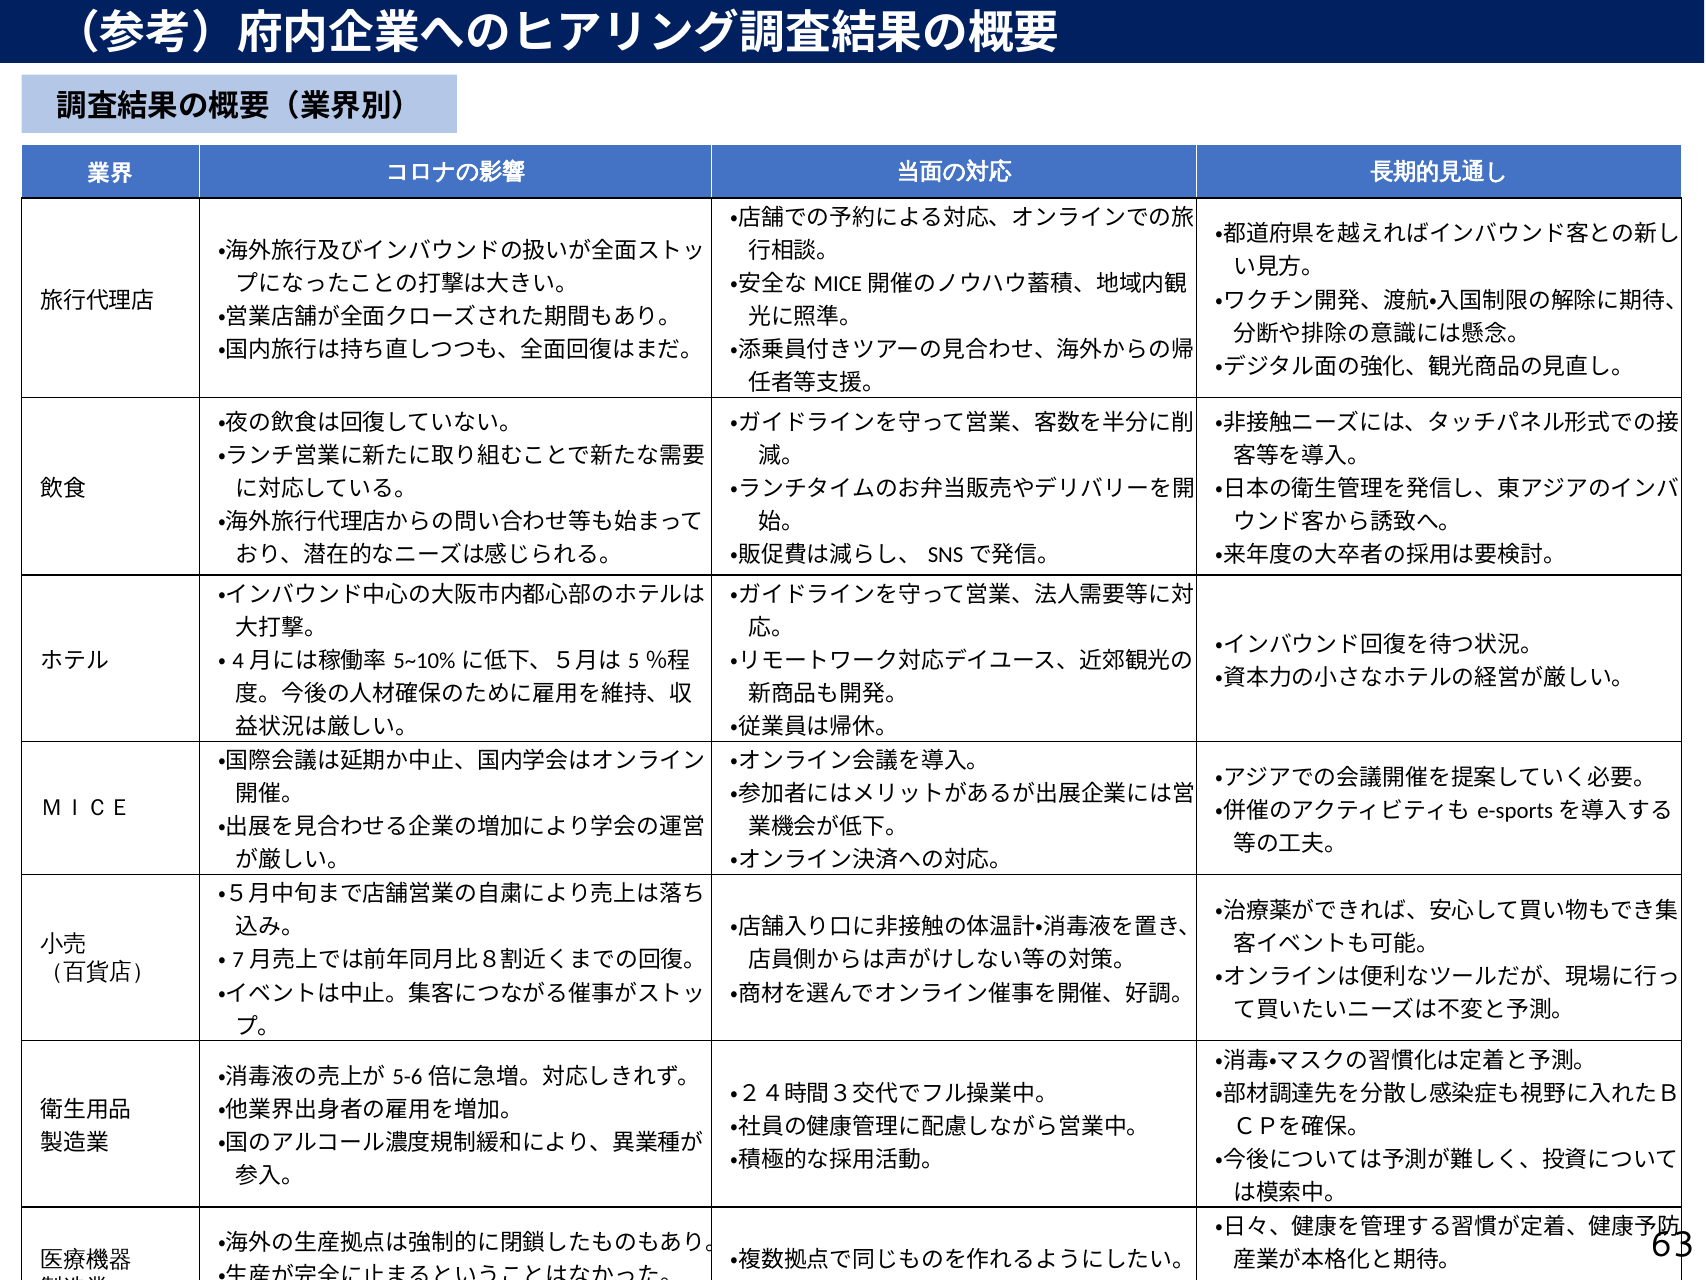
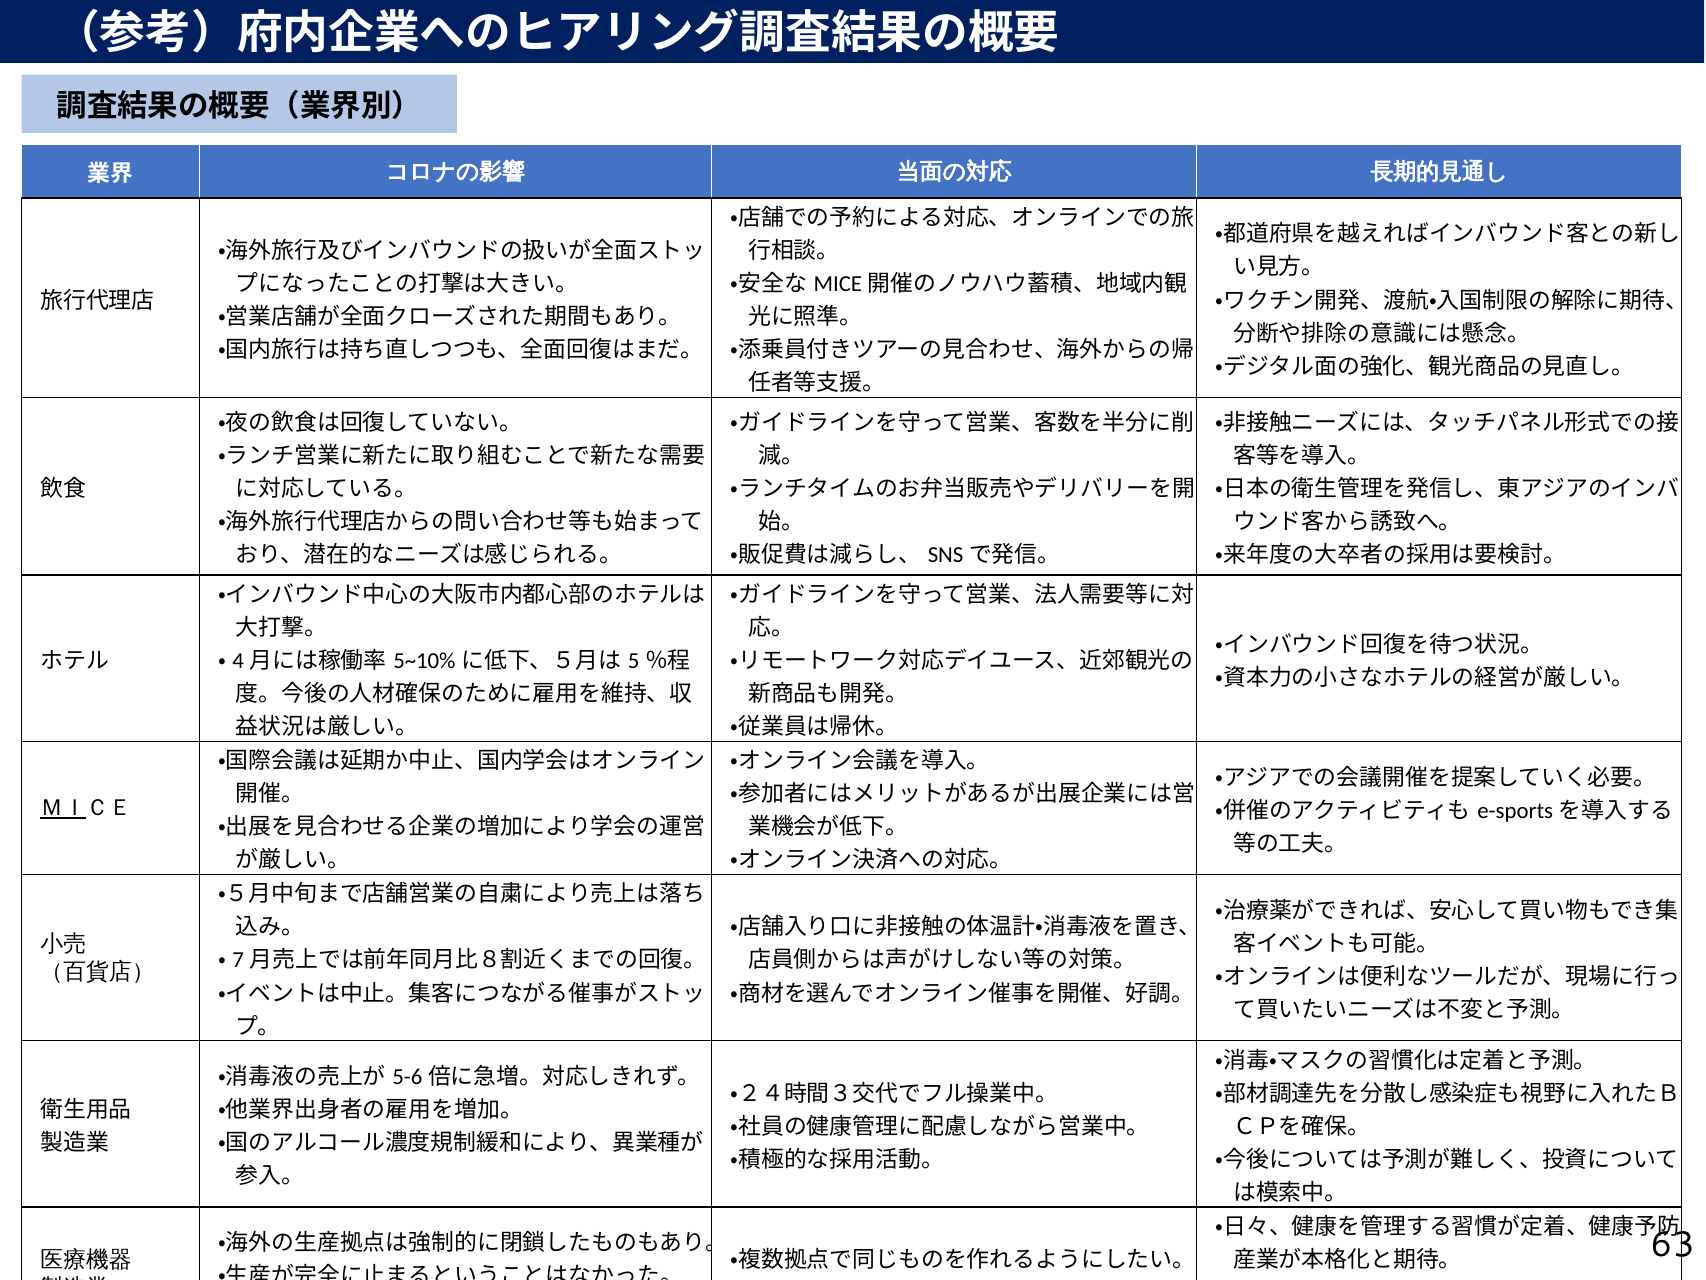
ＭＩＣＥ underline: none -> present
